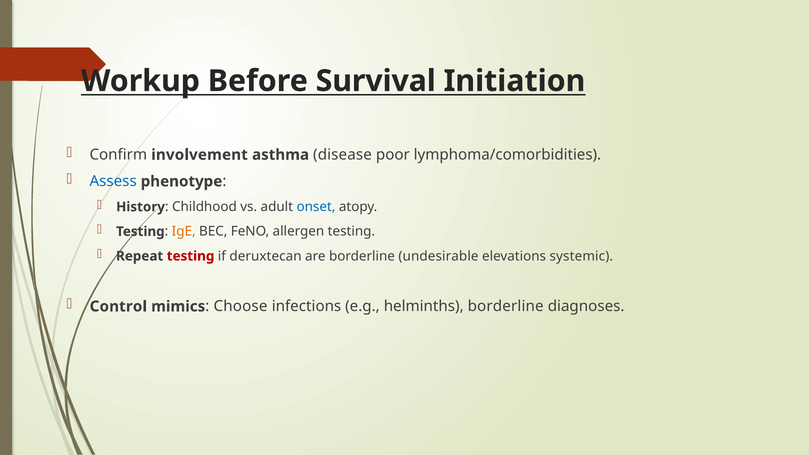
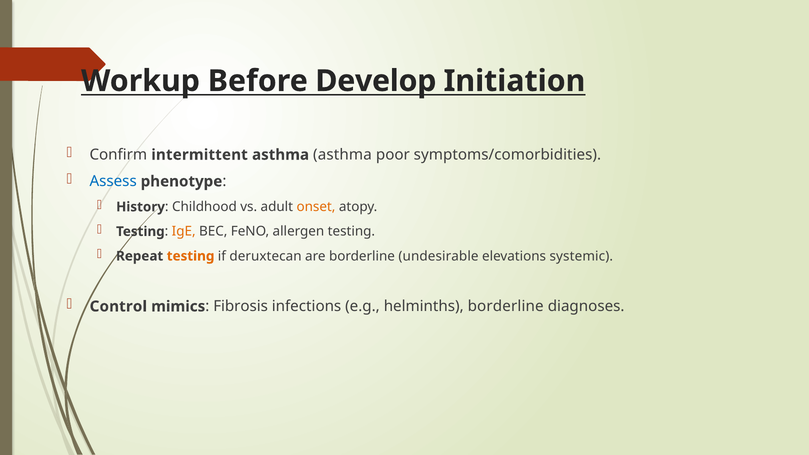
Survival: Survival -> Develop
involvement: involvement -> intermittent
asthma disease: disease -> asthma
lymphoma/comorbidities: lymphoma/comorbidities -> symptoms/comorbidities
onset colour: blue -> orange
testing at (191, 256) colour: red -> orange
Choose: Choose -> Fibrosis
